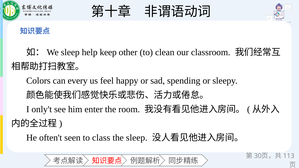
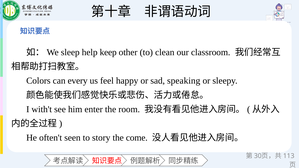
spending: spending -> speaking
only't: only't -> with't
class: class -> story
the sleep: sleep -> come
